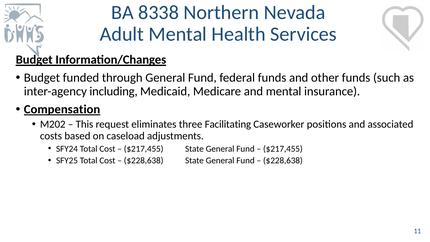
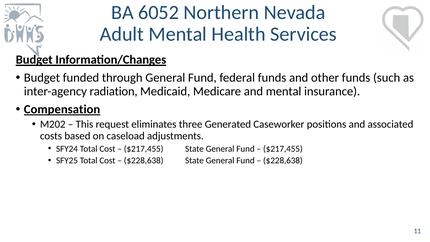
8338: 8338 -> 6052
including: including -> radiation
Facilitating: Facilitating -> Generated
